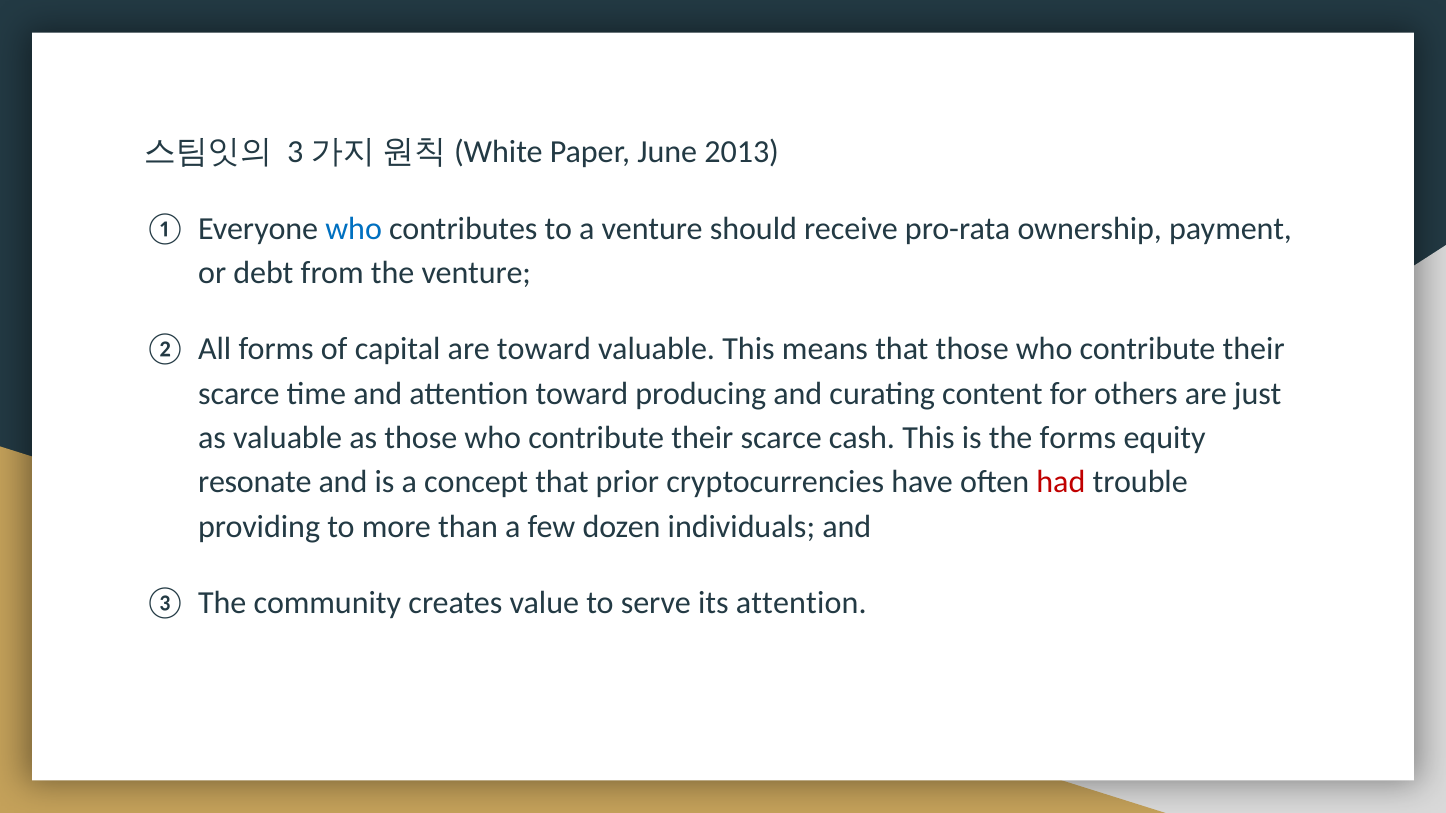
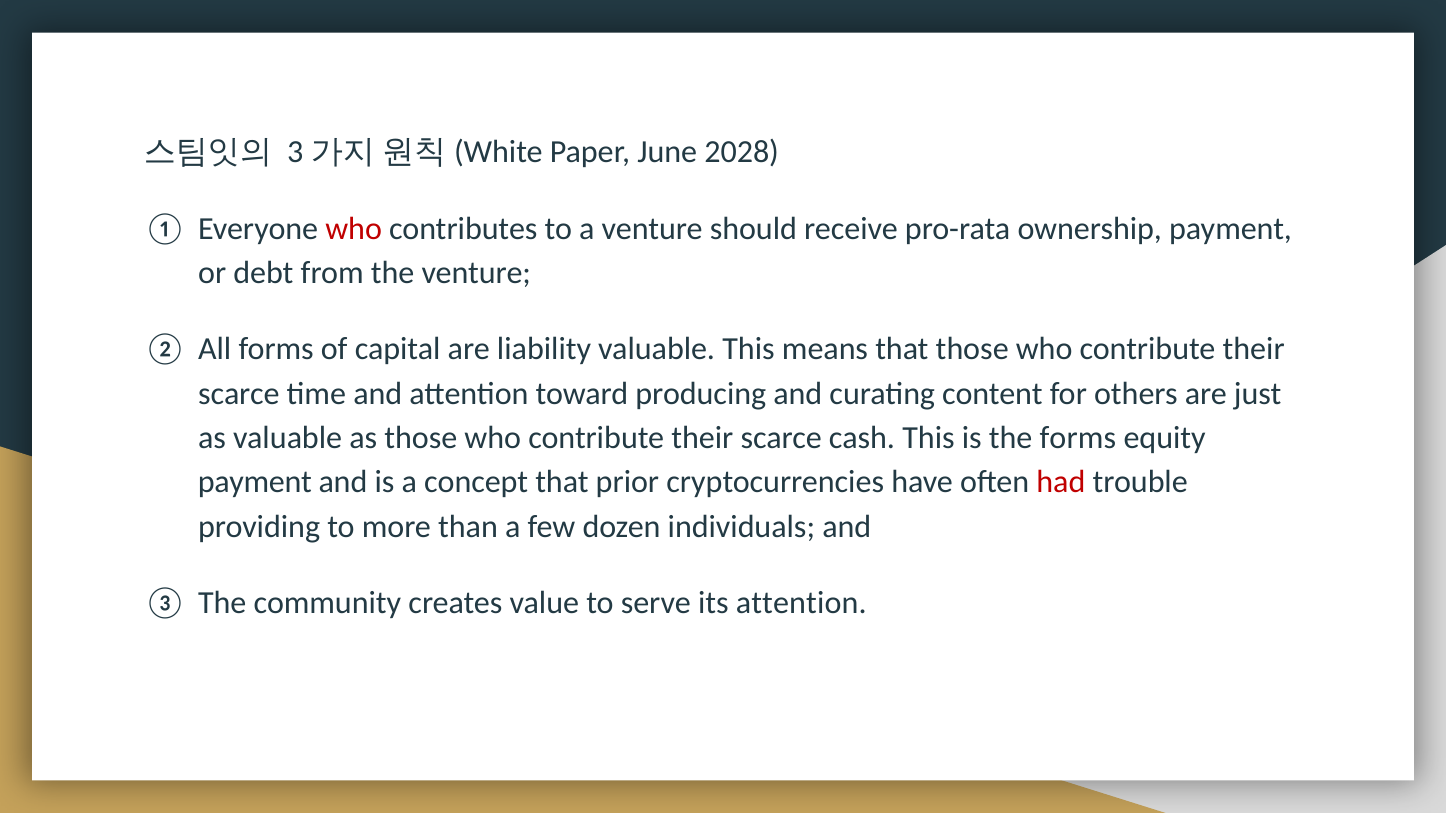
2013: 2013 -> 2028
who at (354, 229) colour: blue -> red
are toward: toward -> liability
resonate at (255, 482): resonate -> payment
